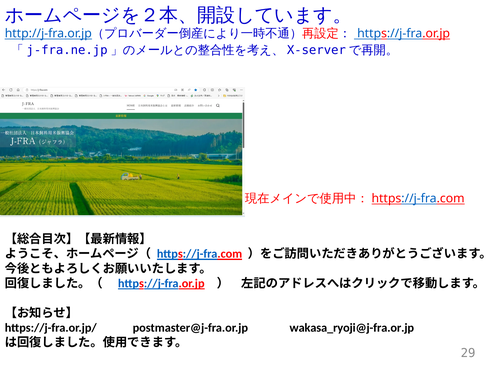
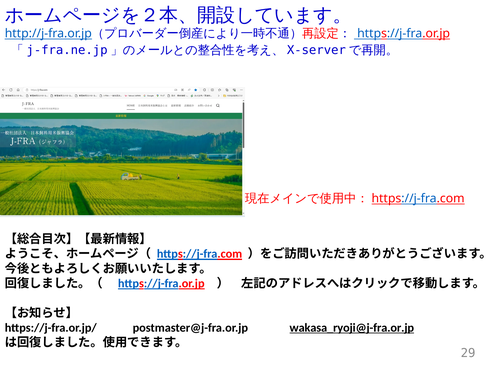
wakasa_ryoji@j-fra.or.jp underline: none -> present
